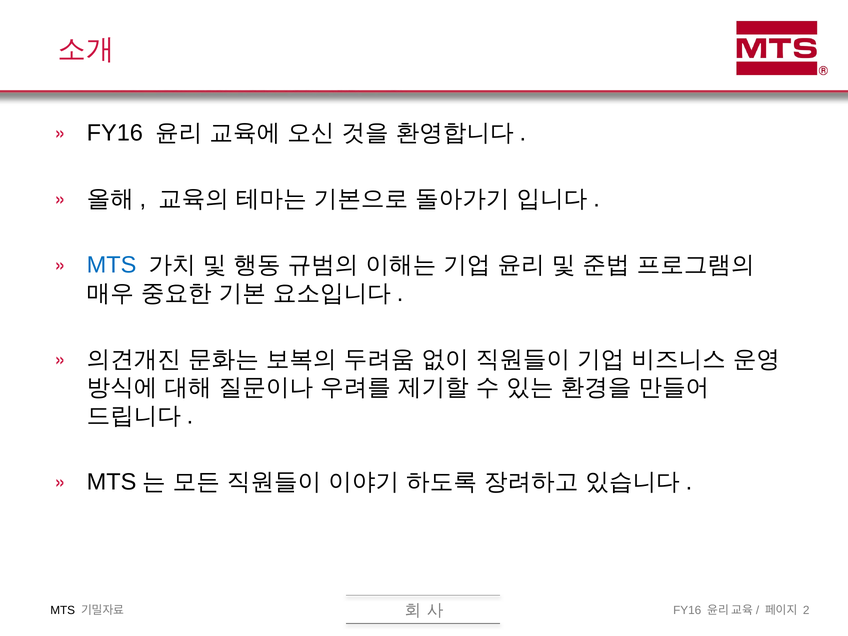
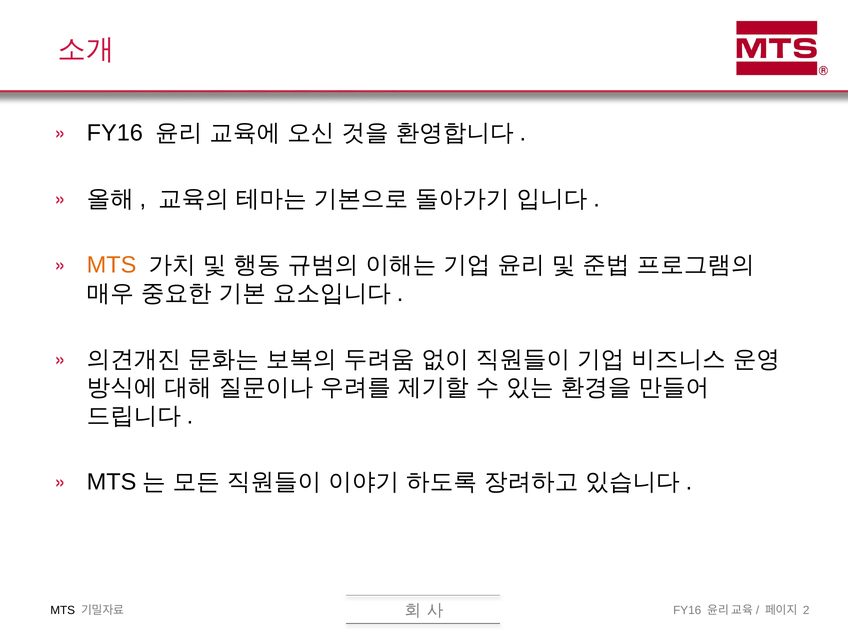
MTS at (112, 265) colour: blue -> orange
